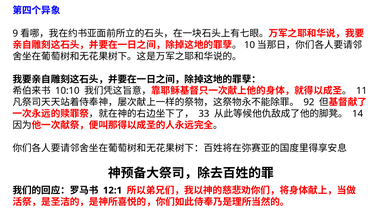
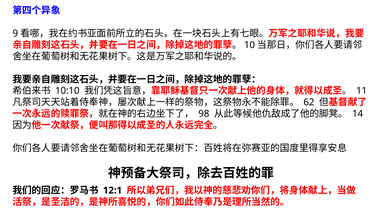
92: 92 -> 62
33: 33 -> 98
